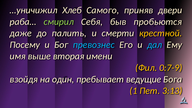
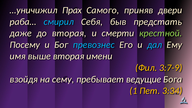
Хлеб: Хлеб -> Прах
смирил colour: light green -> light blue
пробьются: пробьются -> предстать
до палить: палить -> вторая
крестной colour: yellow -> light green
0:7-9: 0:7-9 -> 3:7-9
один: один -> сему
3:13: 3:13 -> 3:34
